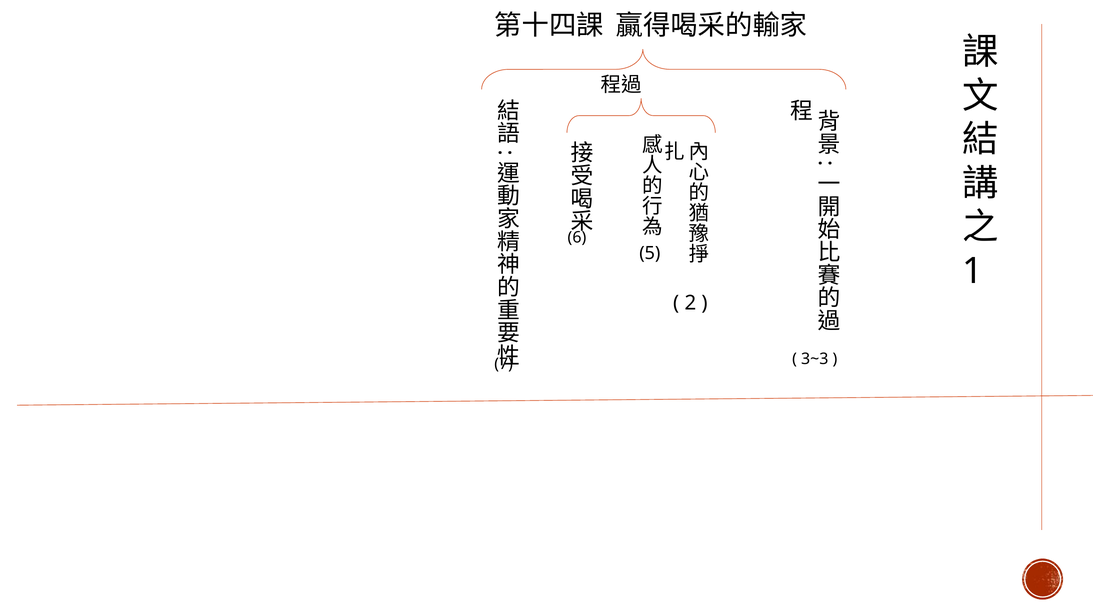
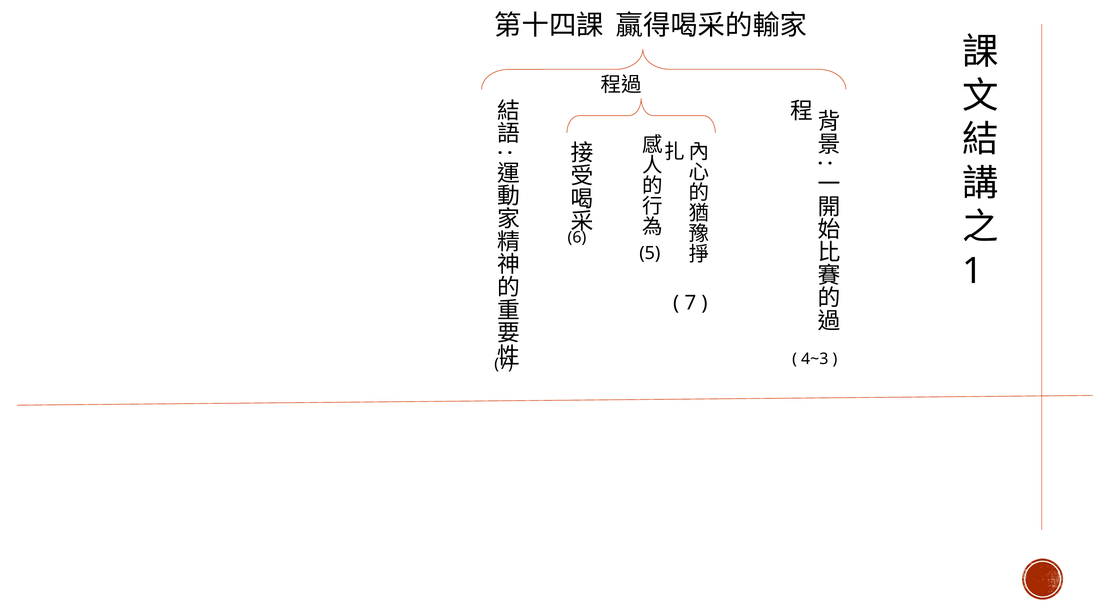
2 at (690, 303): 2 -> 7
3~3: 3~3 -> 4~3
